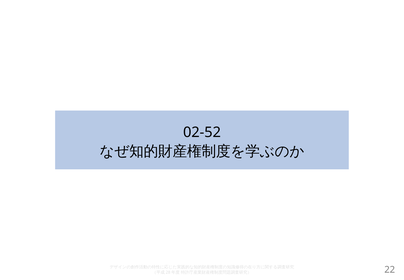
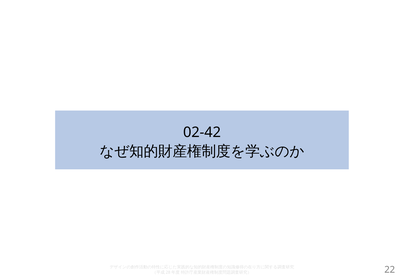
02-52: 02-52 -> 02-42
